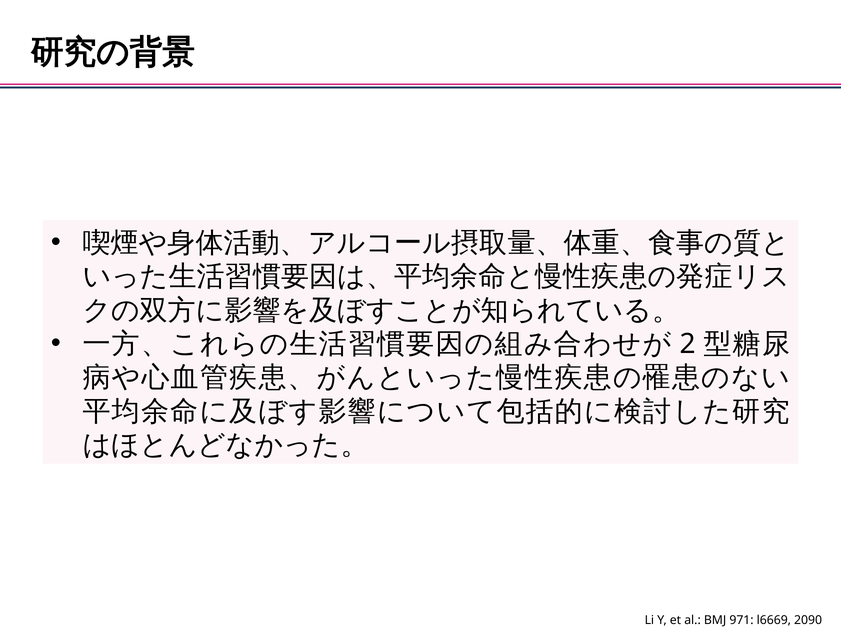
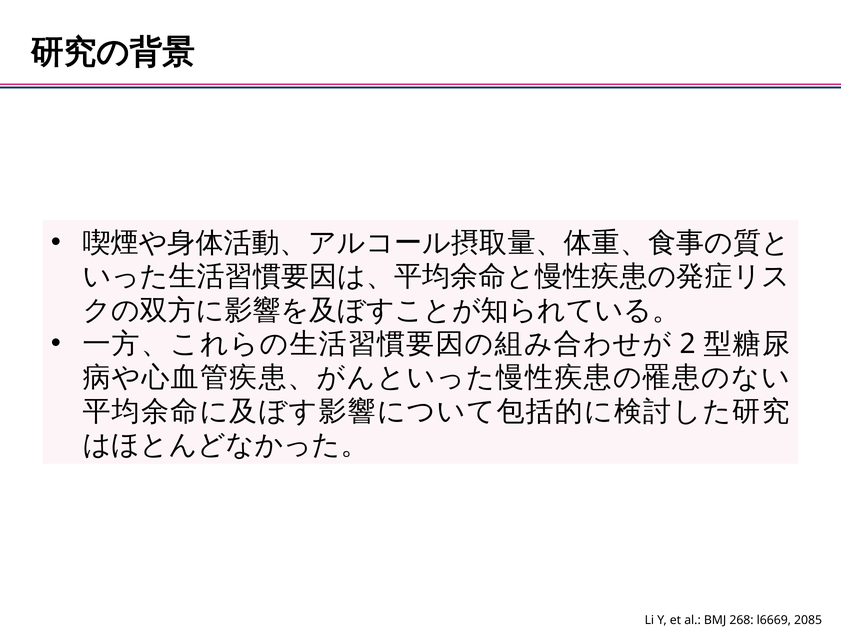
971: 971 -> 268
2090: 2090 -> 2085
